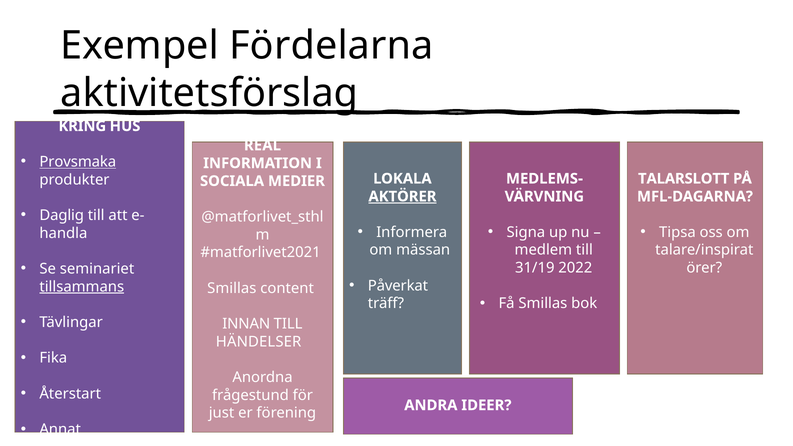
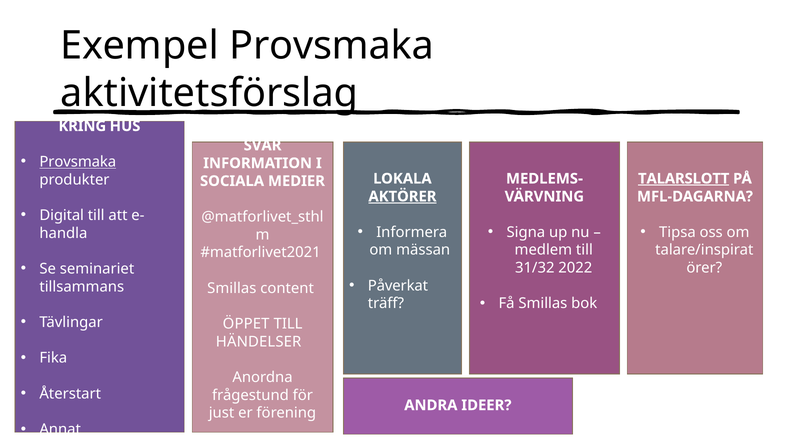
Exempel Fördelarna: Fördelarna -> Provsmaka
REAL: REAL -> SVAR
TALARSLOTT underline: none -> present
Daglig: Daglig -> Digital
31/19: 31/19 -> 31/32
tillsammans underline: present -> none
INNAN: INNAN -> ÖPPET
